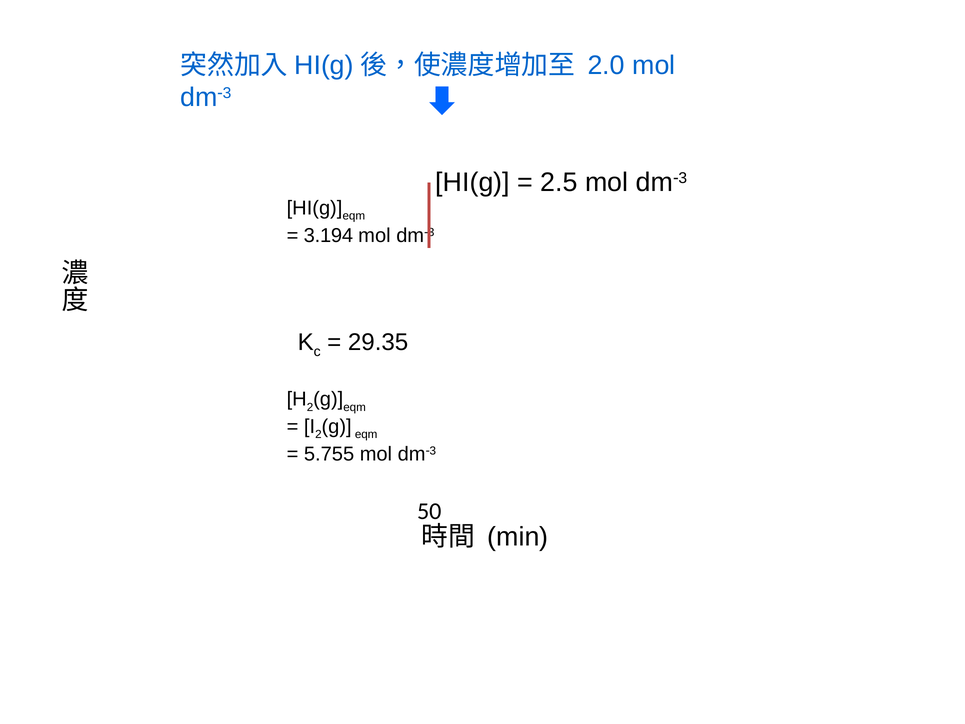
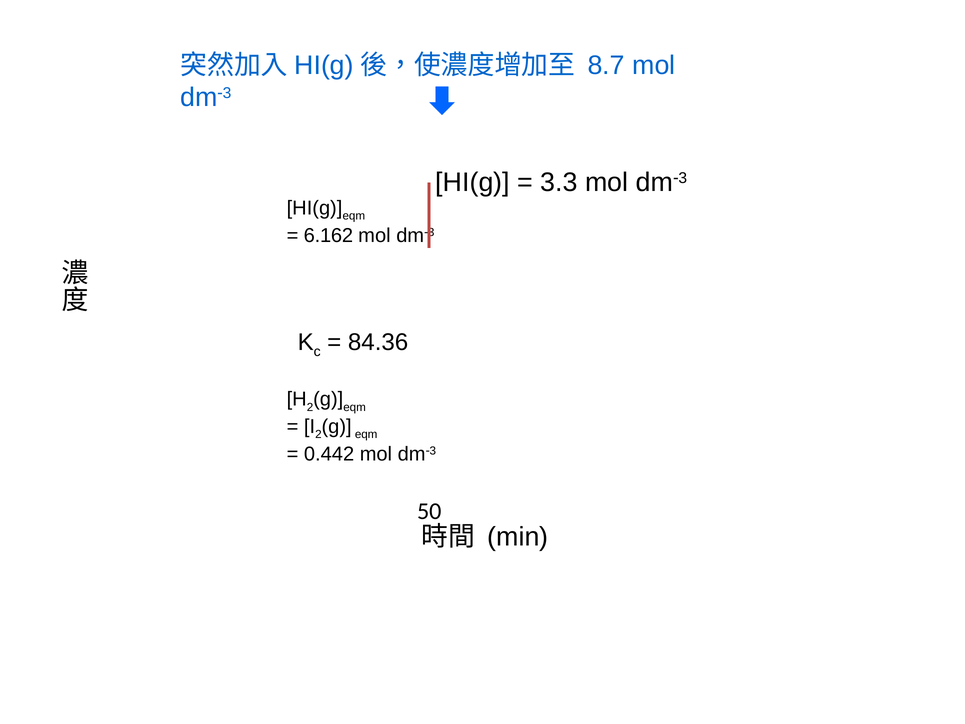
2.0: 2.0 -> 8.7
2.5: 2.5 -> 3.3
3.194: 3.194 -> 6.162
29.35: 29.35 -> 84.36
5.755: 5.755 -> 0.442
